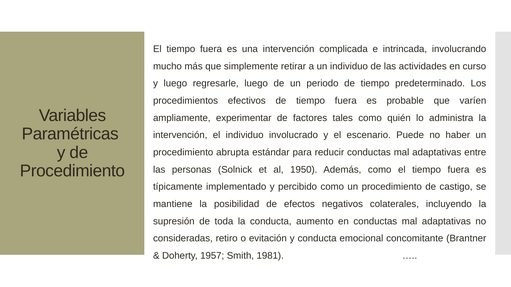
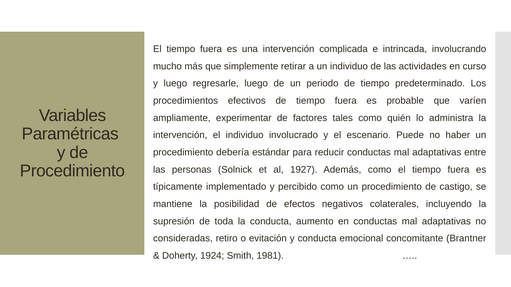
abrupta: abrupta -> debería
1950: 1950 -> 1927
1957: 1957 -> 1924
